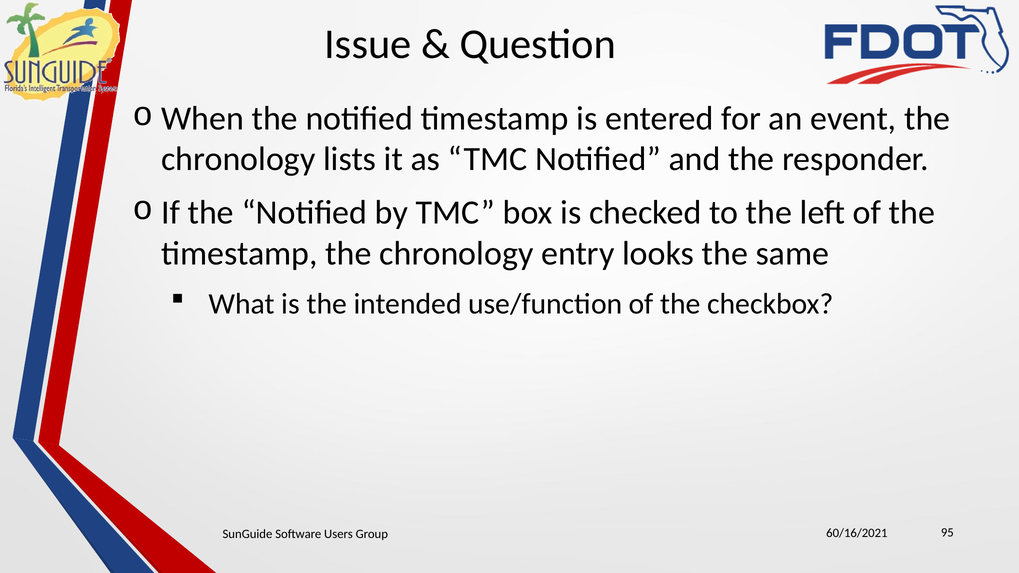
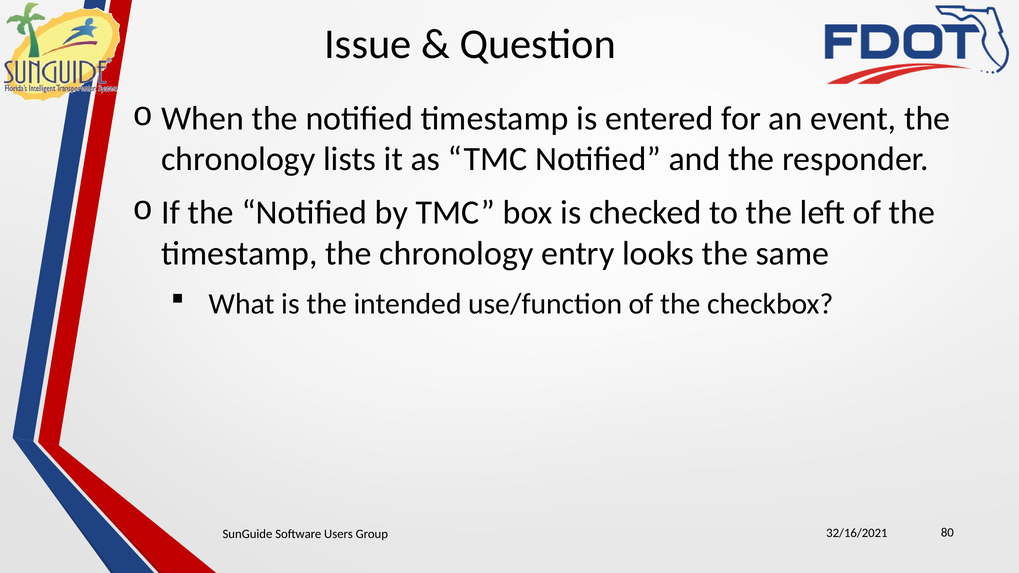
60/16/2021: 60/16/2021 -> 32/16/2021
95: 95 -> 80
